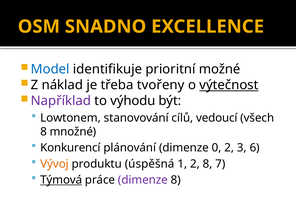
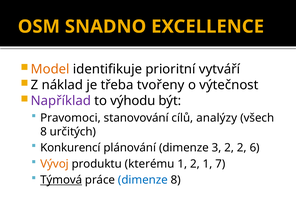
Model colour: blue -> orange
možné: možné -> vytváří
výtečnost underline: present -> none
Lowtonem: Lowtonem -> Pravomoci
vedoucí: vedoucí -> analýzy
množné: množné -> určitých
0: 0 -> 3
2 3: 3 -> 2
úspěšná: úspěšná -> kterému
2 8: 8 -> 1
dimenze at (143, 180) colour: purple -> blue
